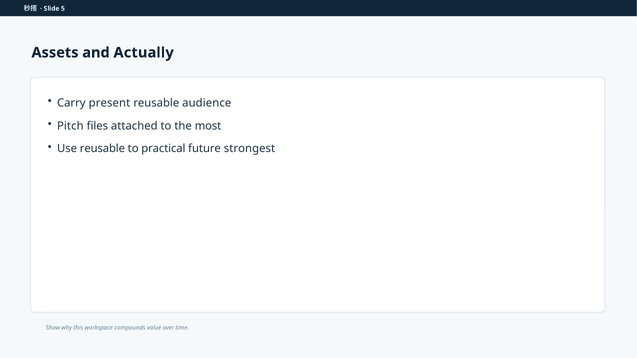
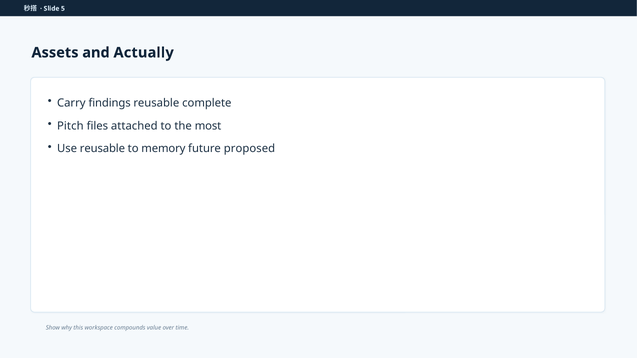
present: present -> findings
audience: audience -> complete
practical: practical -> memory
strongest: strongest -> proposed
